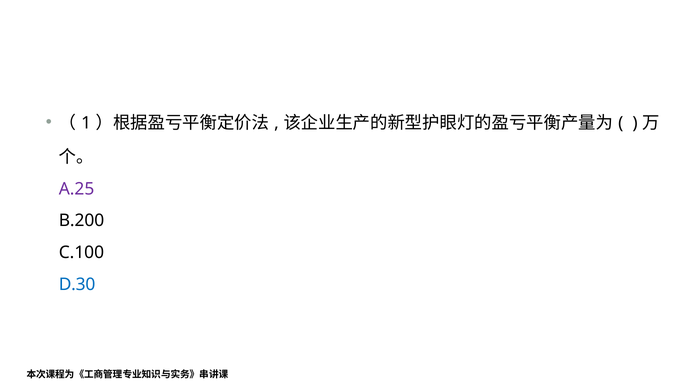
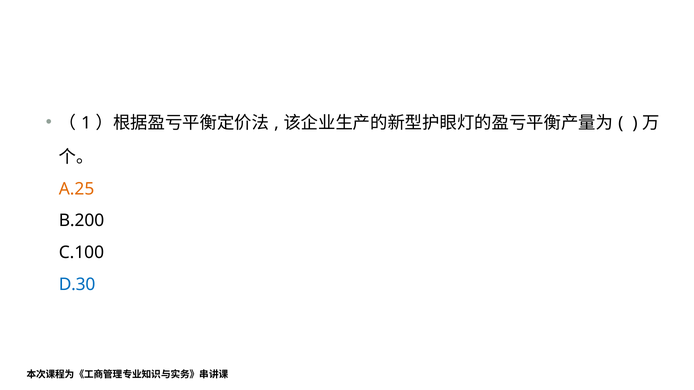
A.25 colour: purple -> orange
